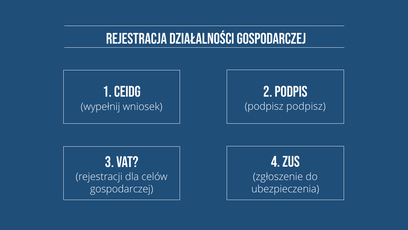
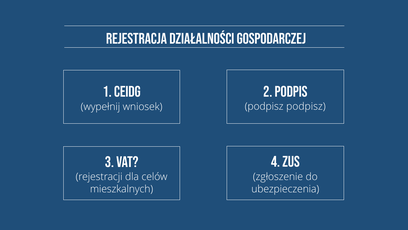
gospodarczej at (122, 189): gospodarczej -> mieszkalnych
